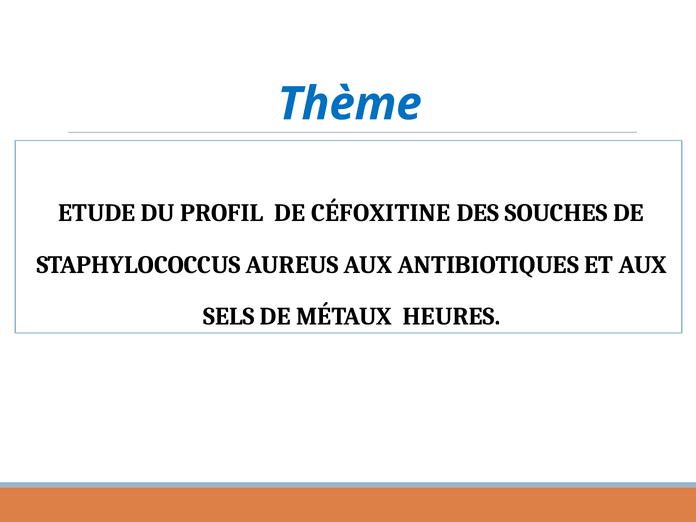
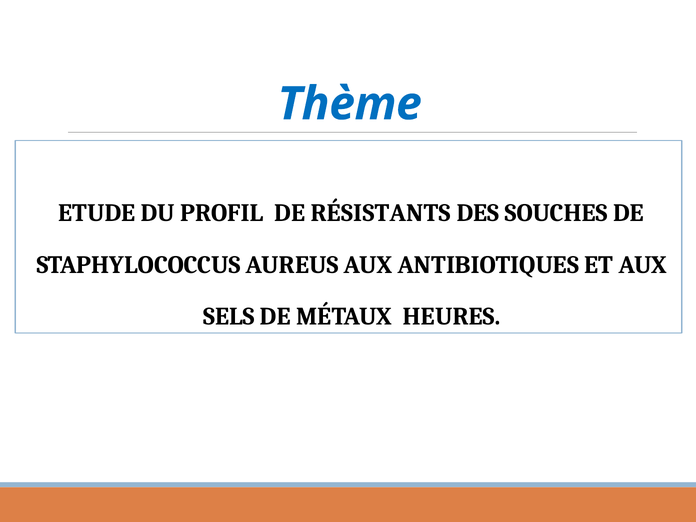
CÉFOXITINE: CÉFOXITINE -> RÉSISTANTS
